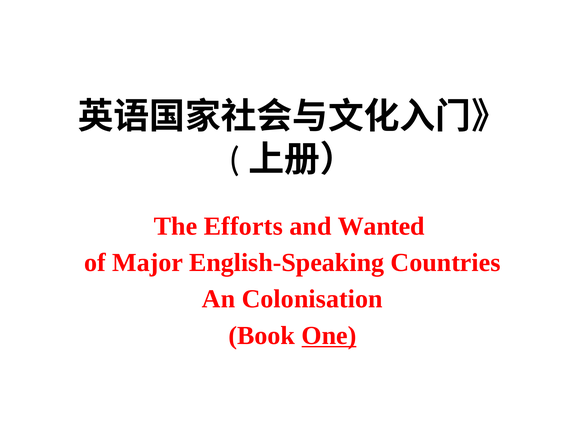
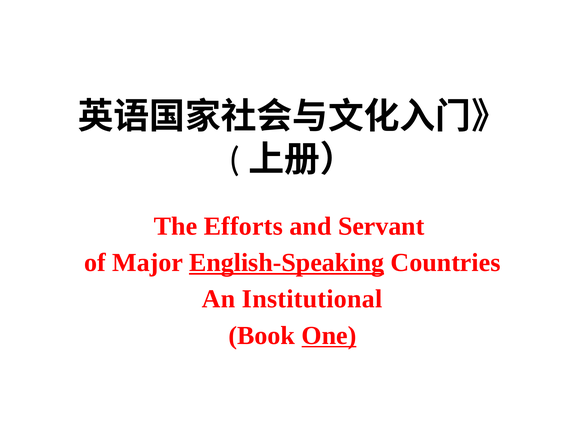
Wanted: Wanted -> Servant
English-Speaking underline: none -> present
Colonisation: Colonisation -> Institutional
